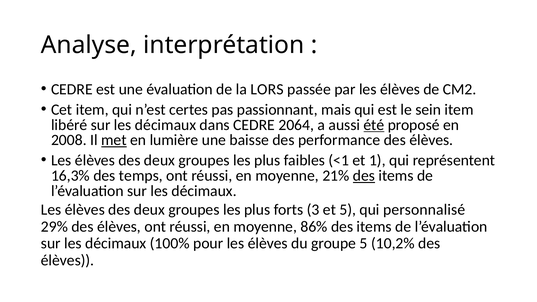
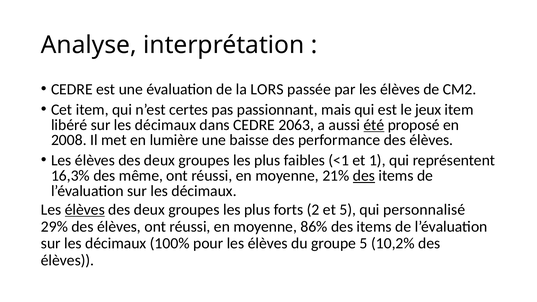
sein: sein -> jeux
2064: 2064 -> 2063
met underline: present -> none
temps: temps -> même
élèves at (85, 210) underline: none -> present
3: 3 -> 2
